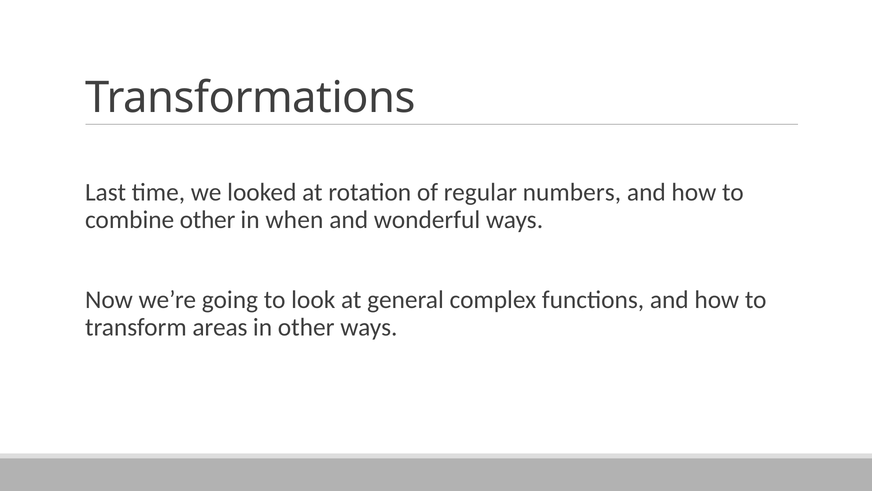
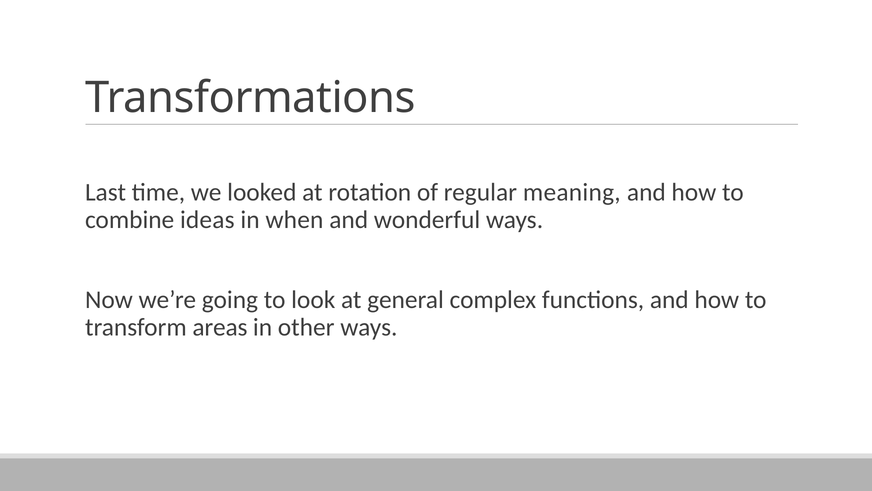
numbers: numbers -> meaning
combine other: other -> ideas
